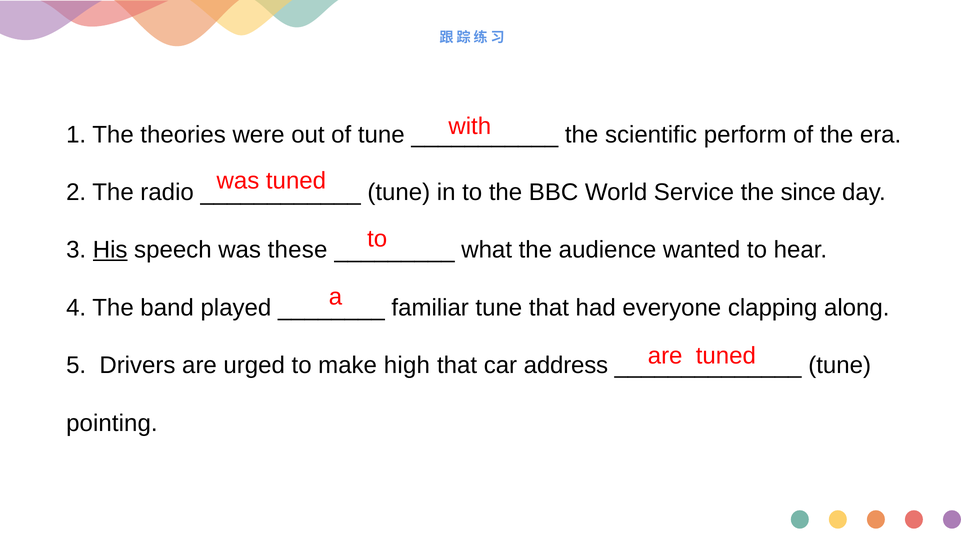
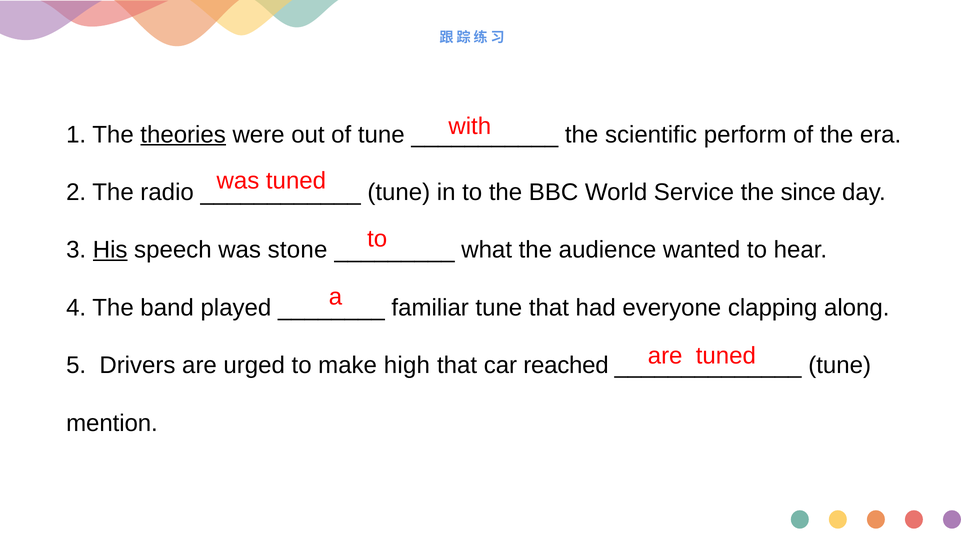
theories underline: none -> present
these: these -> stone
address: address -> reached
pointing: pointing -> mention
